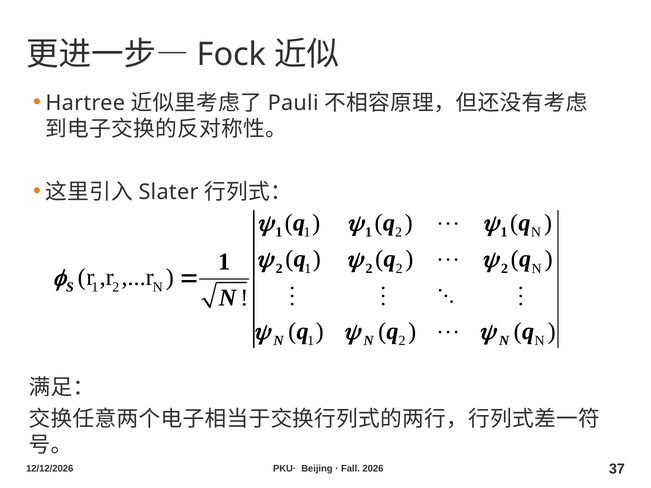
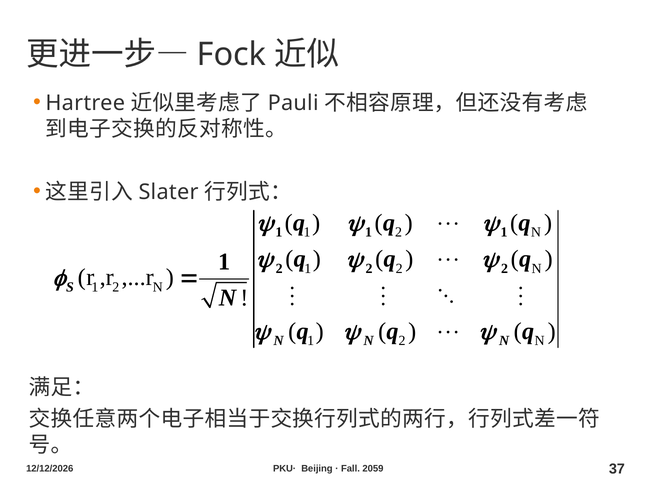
2026: 2026 -> 2059
